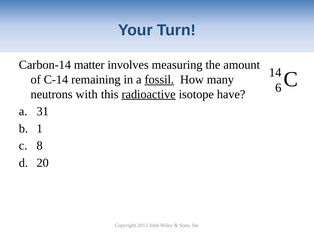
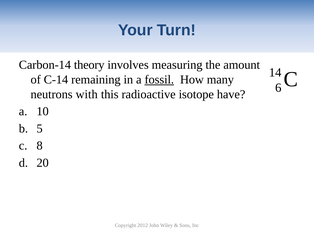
matter: matter -> theory
radioactive underline: present -> none
31: 31 -> 10
1: 1 -> 5
